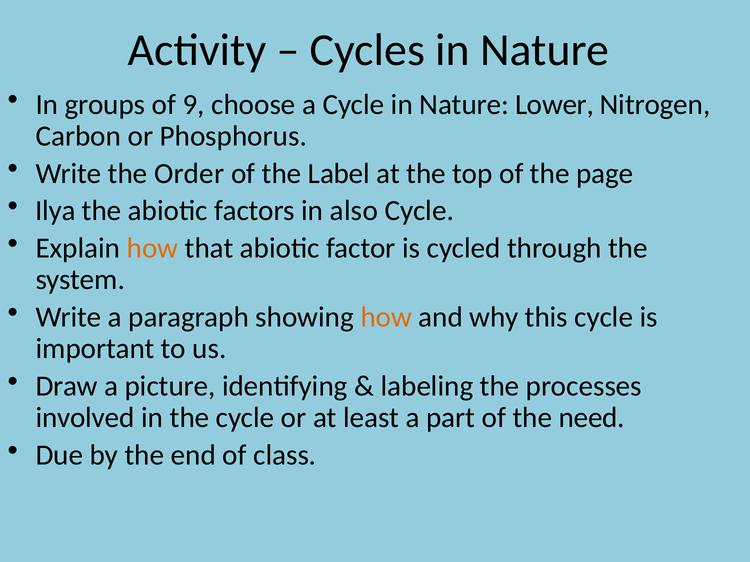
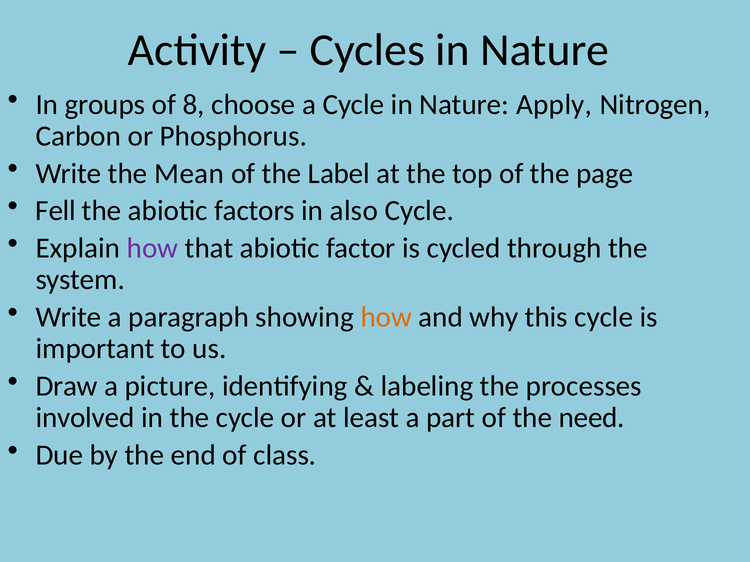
9: 9 -> 8
Lower: Lower -> Apply
Order: Order -> Mean
Ilya: Ilya -> Fell
how at (153, 249) colour: orange -> purple
